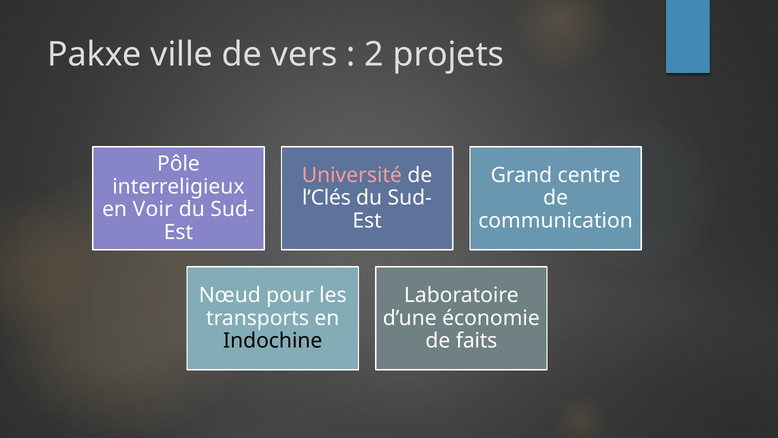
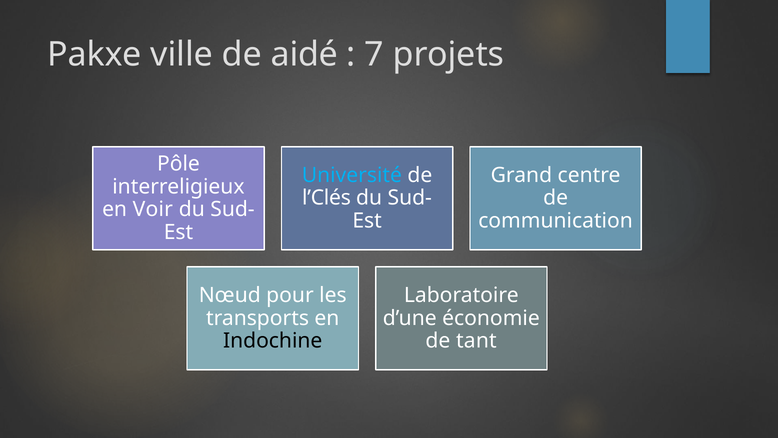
vers: vers -> aidé
2: 2 -> 7
Université colour: pink -> light blue
faits: faits -> tant
